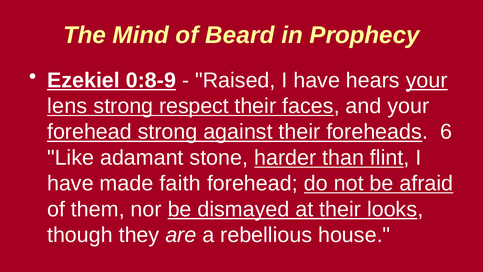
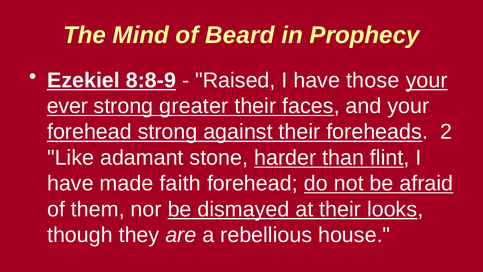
0:8-9: 0:8-9 -> 8:8-9
hears: hears -> those
lens: lens -> ever
respect: respect -> greater
6: 6 -> 2
